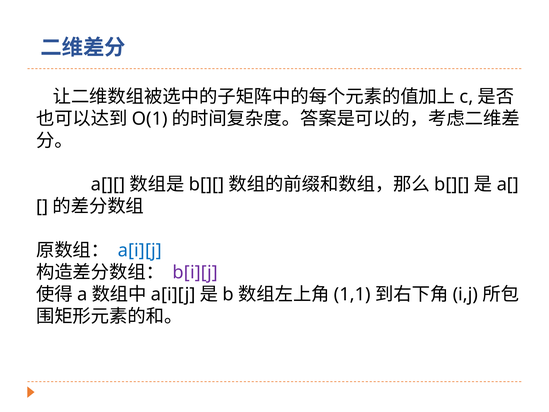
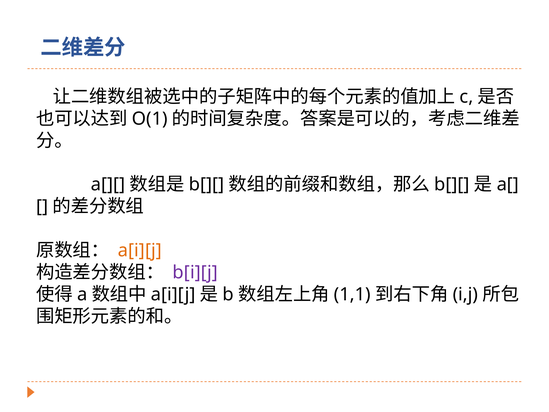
a[i][j at (140, 250) colour: blue -> orange
